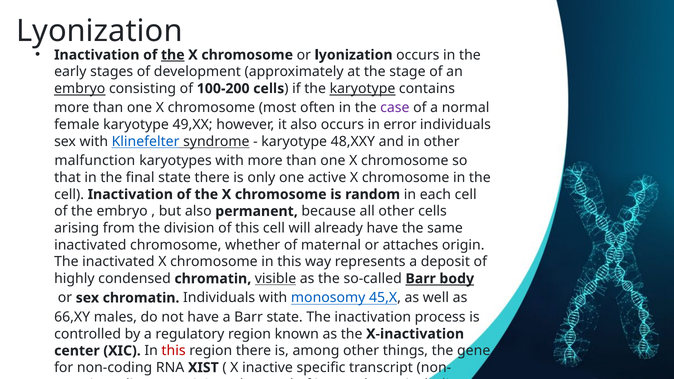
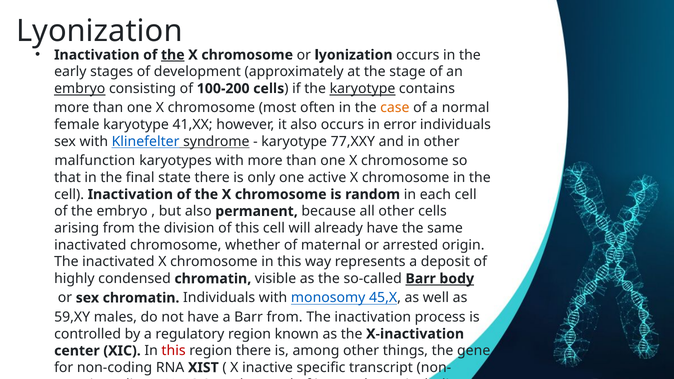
case colour: purple -> orange
49,XX: 49,XX -> 41,XX
48,XXY: 48,XXY -> 77,XXY
attaches: attaches -> arrested
visible underline: present -> none
66,XY: 66,XY -> 59,XY
Barr state: state -> from
